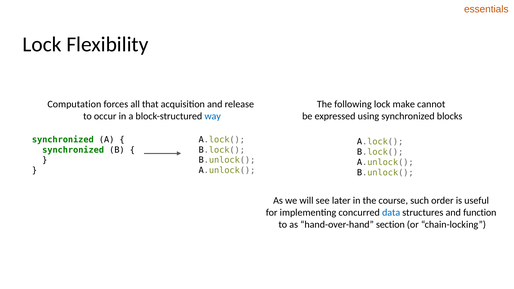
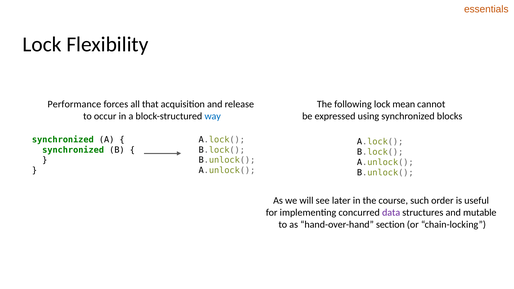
Computation: Computation -> Performance
make: make -> mean
data colour: blue -> purple
function: function -> mutable
